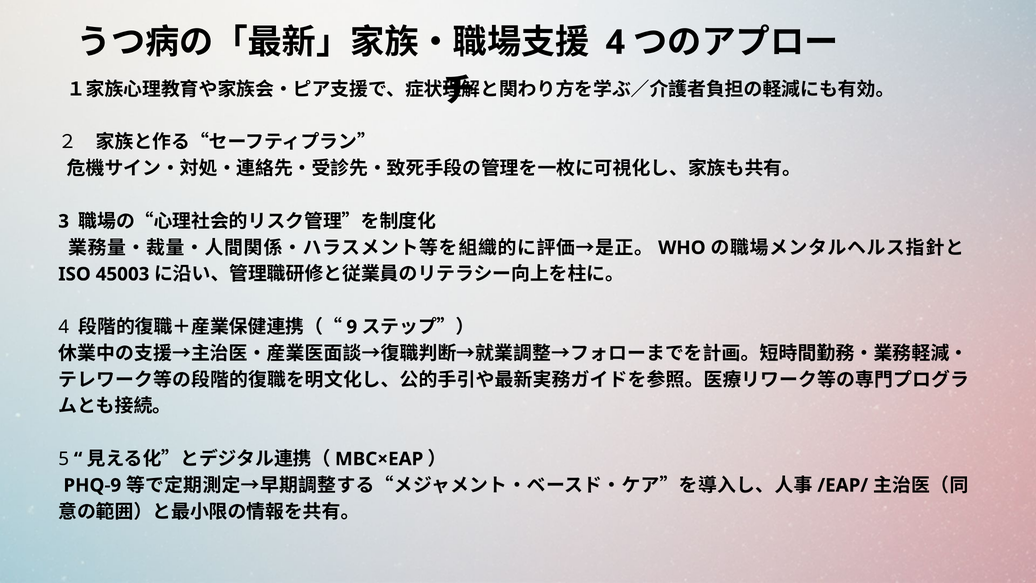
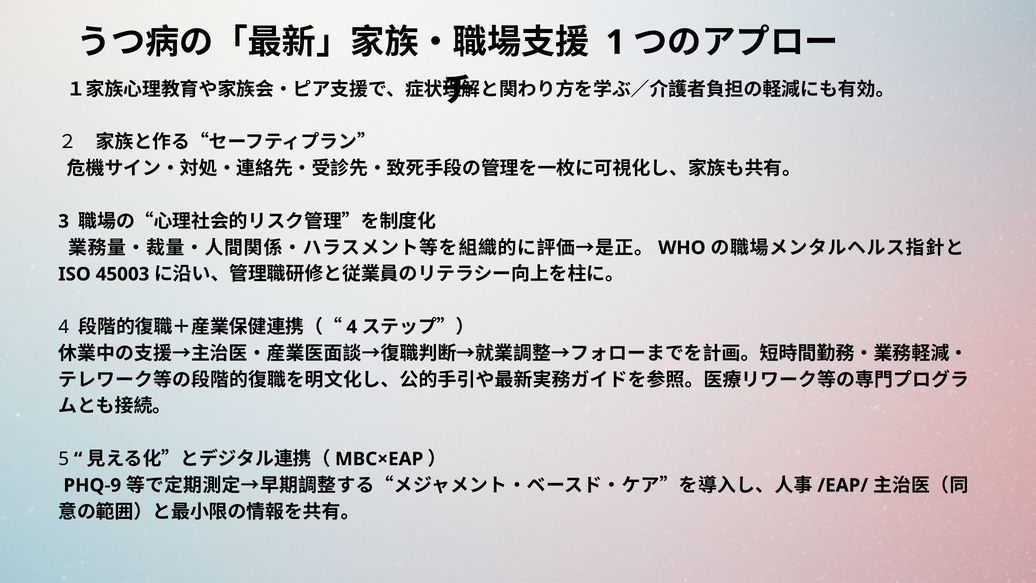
4 at (615, 42): 4 -> 1
9 at (352, 327): 9 -> 4
